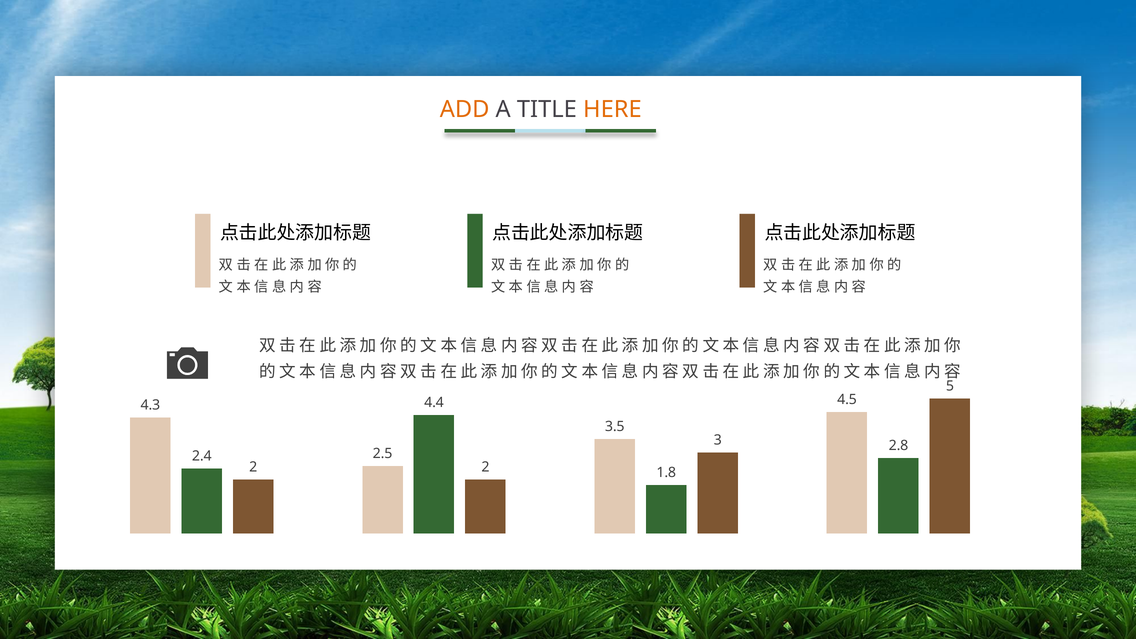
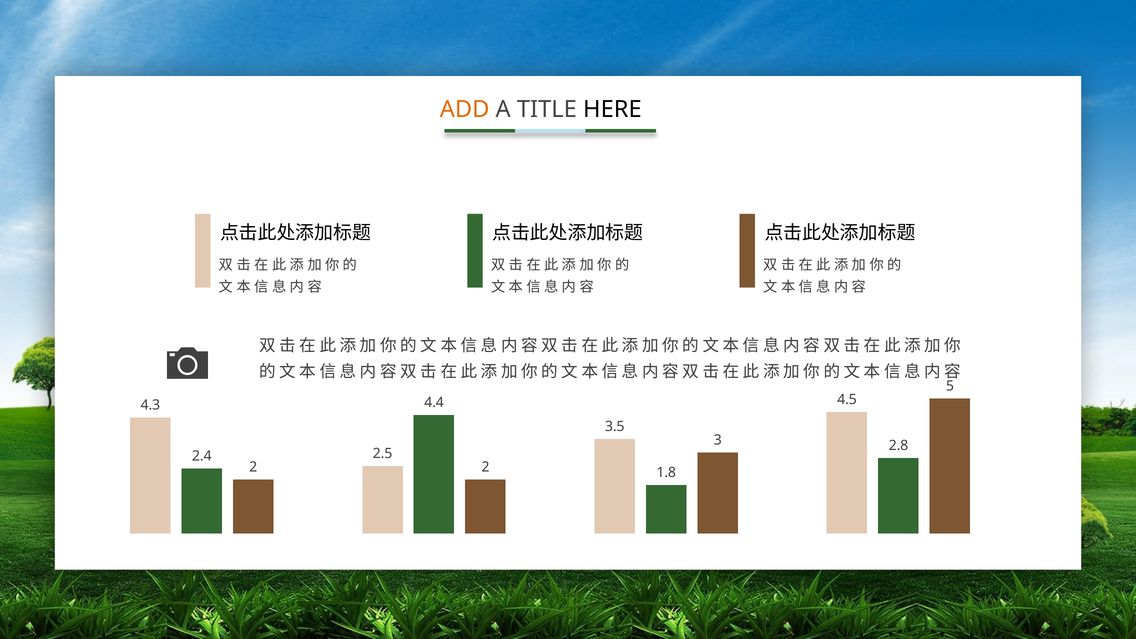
HERE colour: orange -> black
